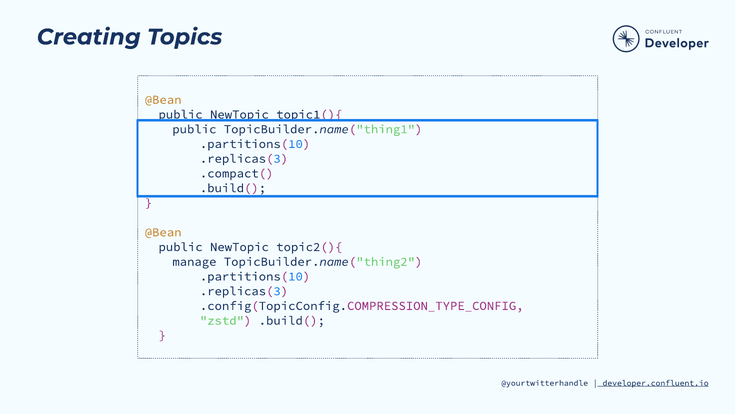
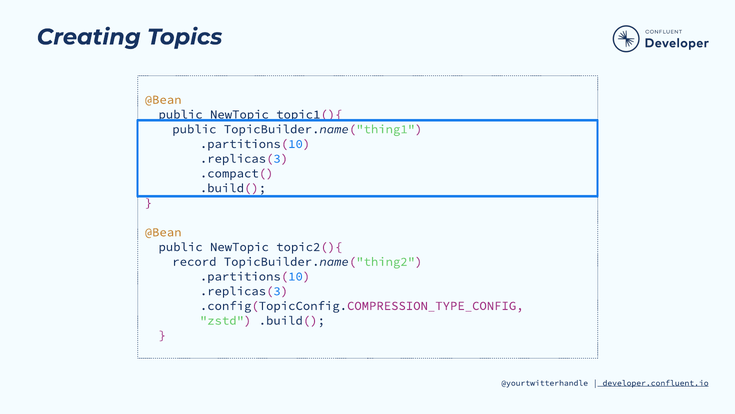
manage: manage -> record
